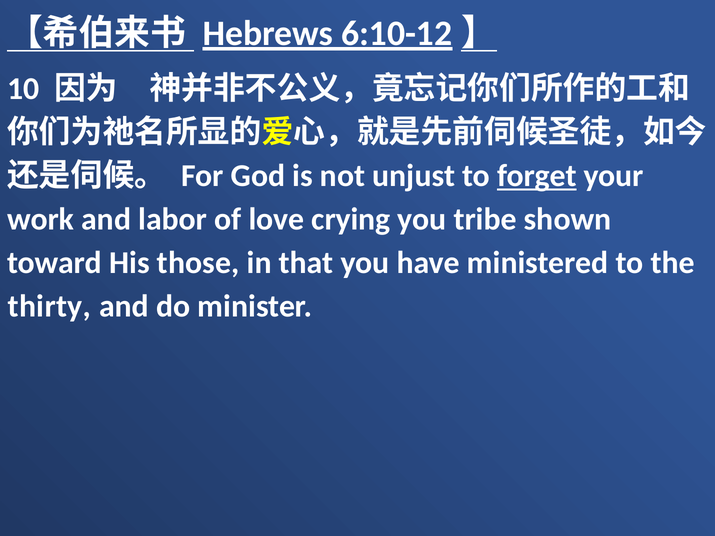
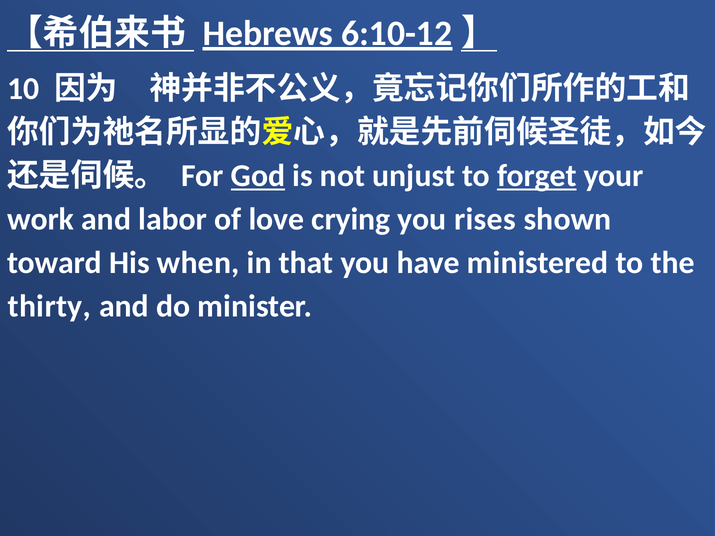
God underline: none -> present
tribe: tribe -> rises
those: those -> when
